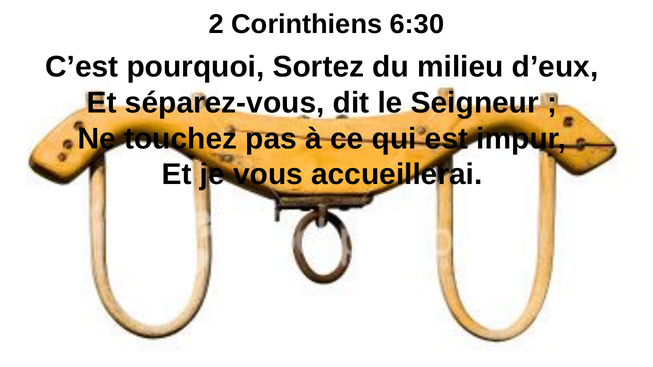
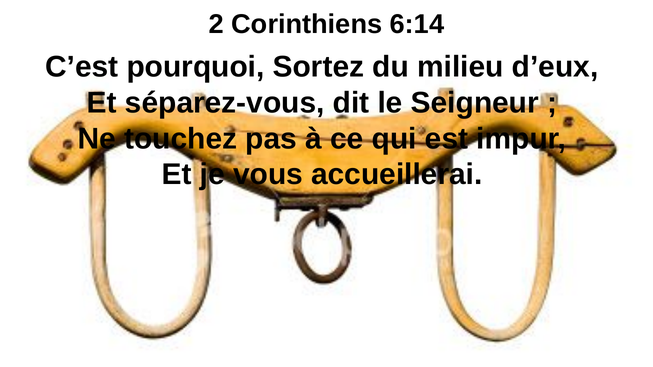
6:30: 6:30 -> 6:14
